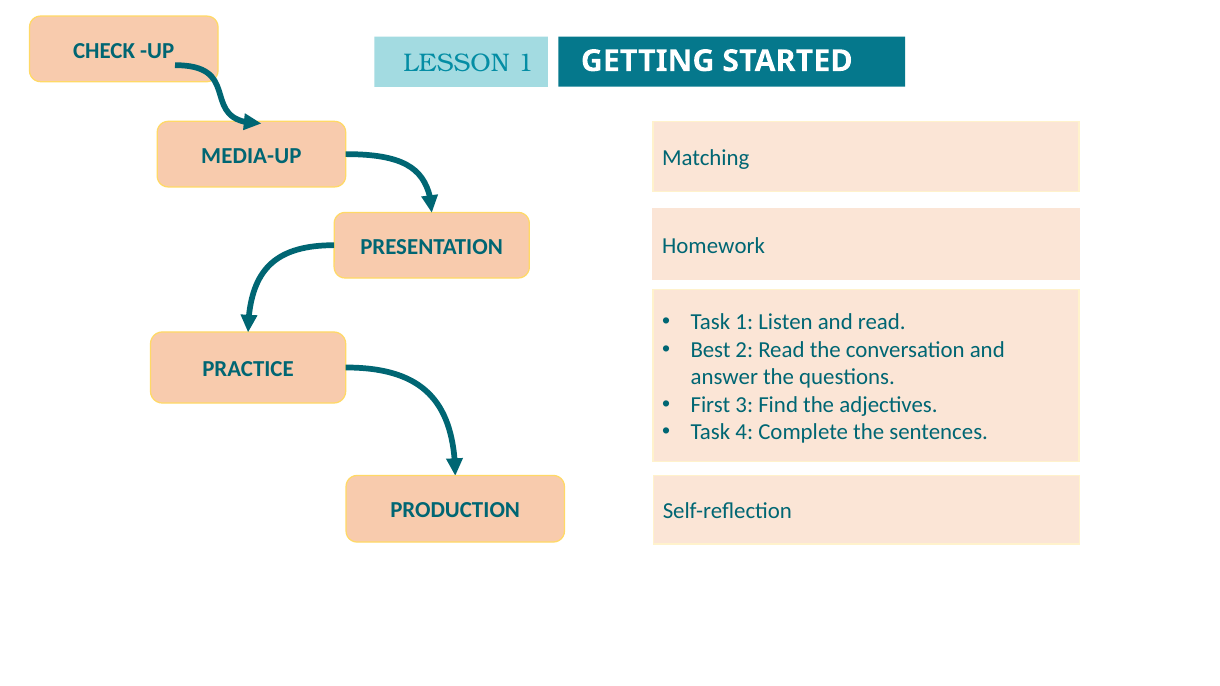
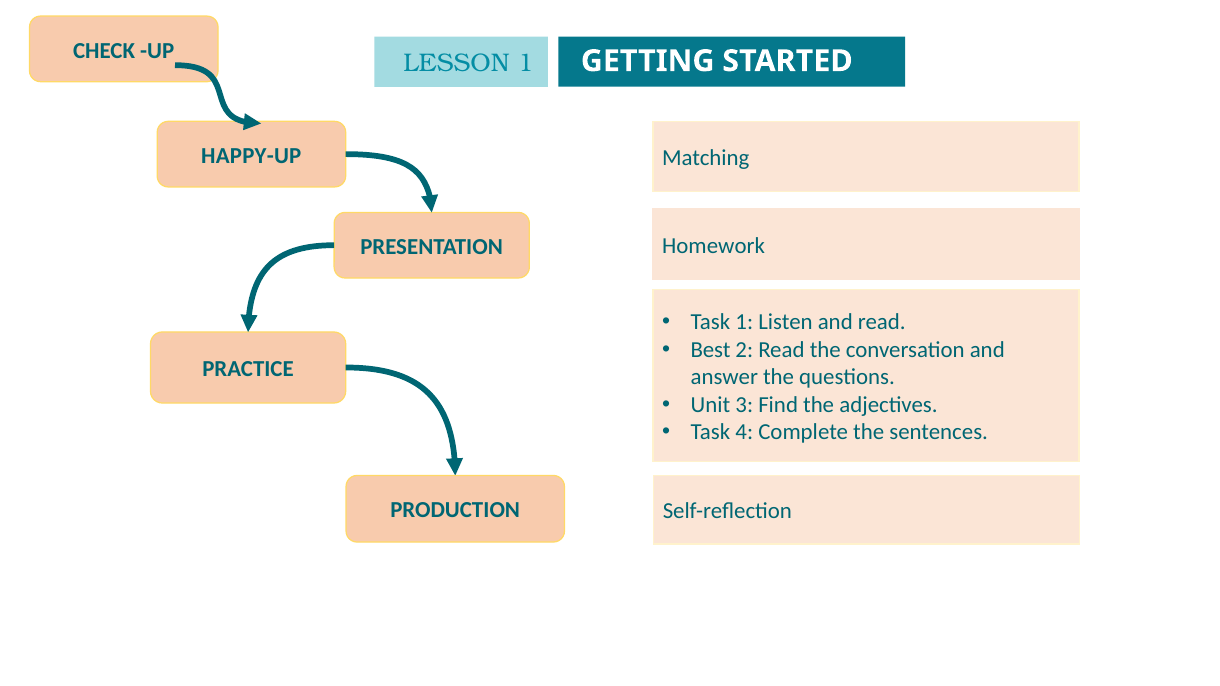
MEDIA-UP: MEDIA-UP -> HAPPY-UP
First at (711, 405): First -> Unit
